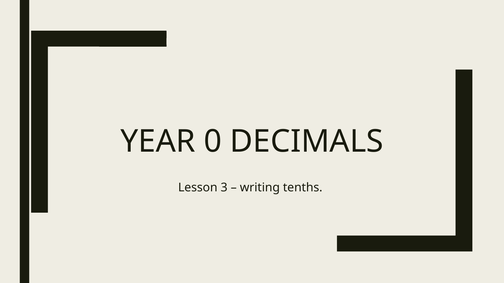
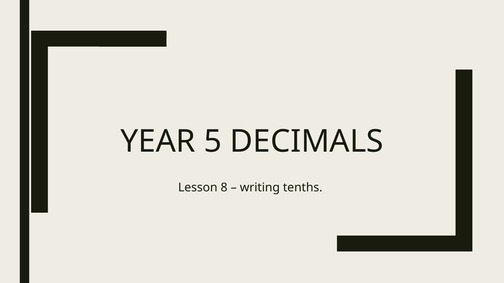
0: 0 -> 5
3: 3 -> 8
